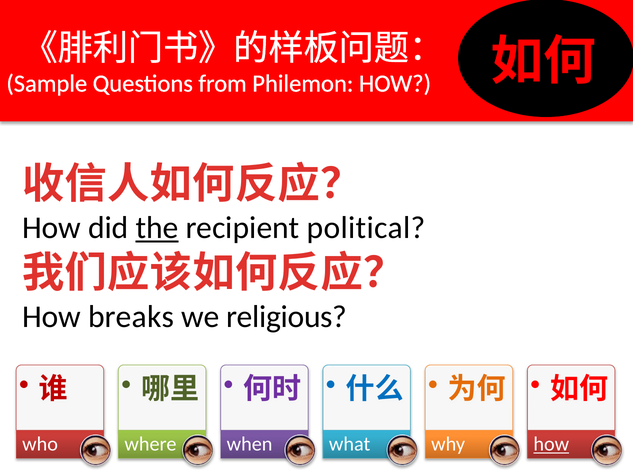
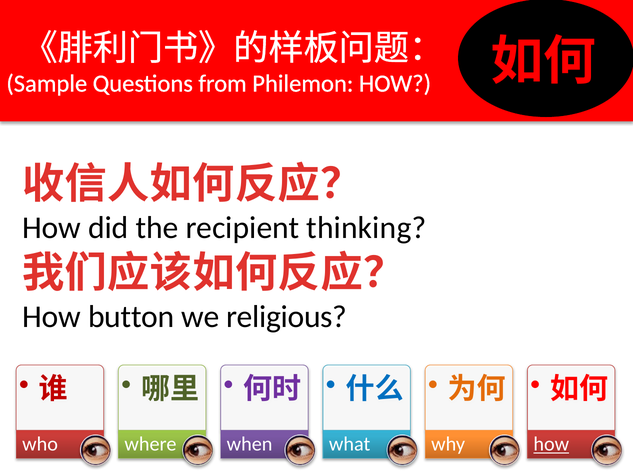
the underline: present -> none
political: political -> thinking
breaks: breaks -> button
